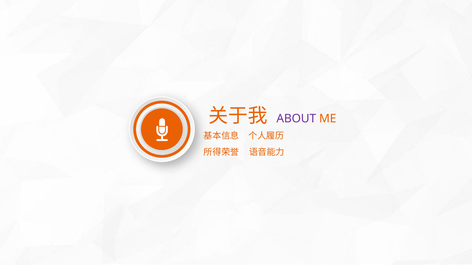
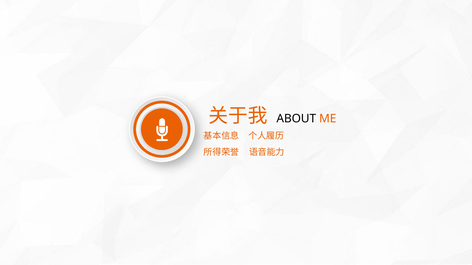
ABOUT colour: purple -> black
